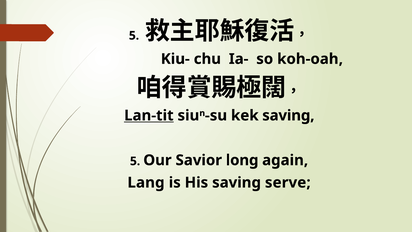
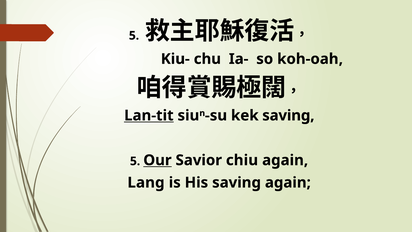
Our underline: none -> present
long: long -> chiu
saving serve: serve -> again
